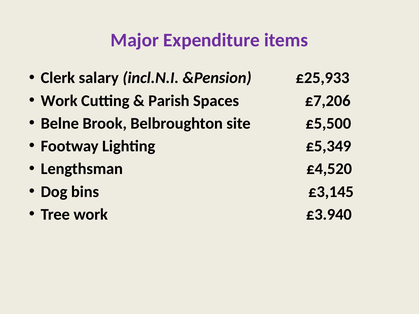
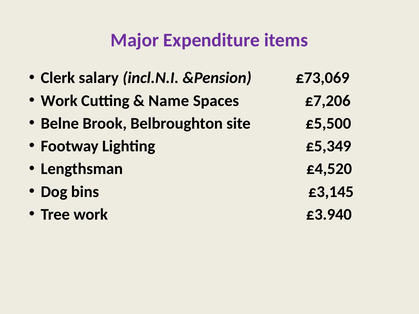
£25,933: £25,933 -> £73,069
Parish: Parish -> Name
